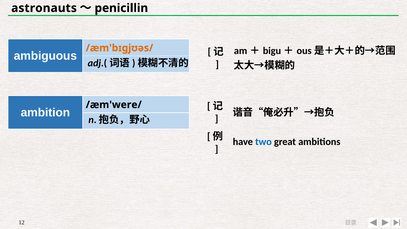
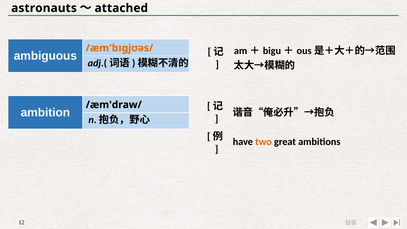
penicillin: penicillin -> attached
/æm'were/: /æm'were/ -> /æm'draw/
two colour: blue -> orange
